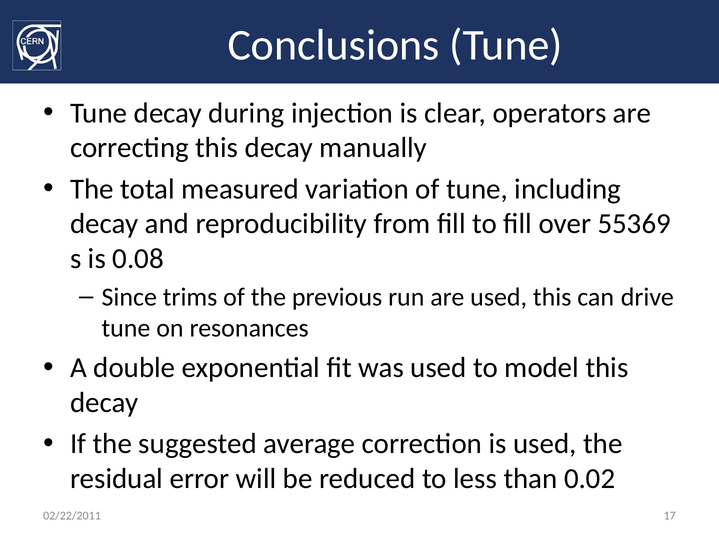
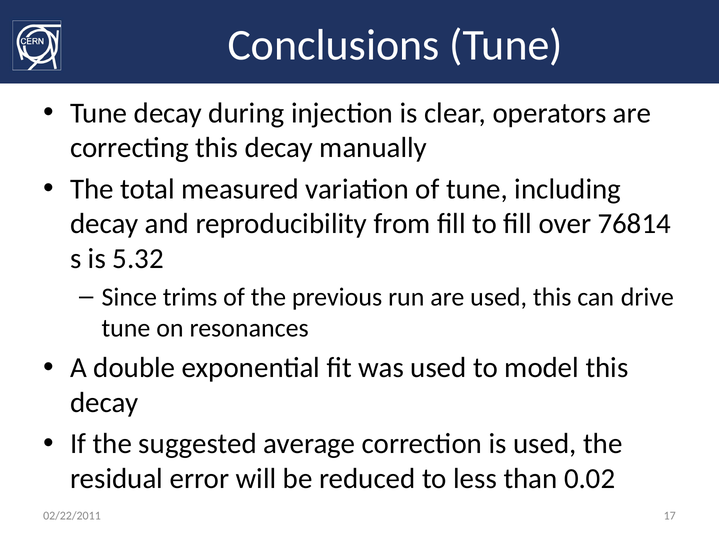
55369: 55369 -> 76814
0.08: 0.08 -> 5.32
